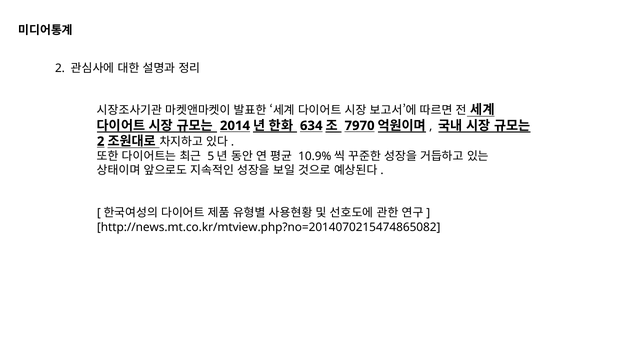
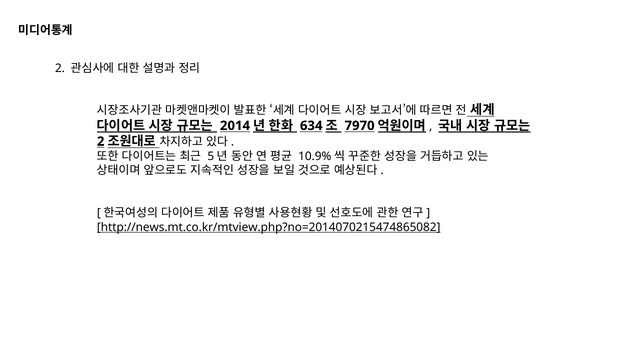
http://news.mt.co.kr/mtview.php?no=2014070215474865082 underline: none -> present
